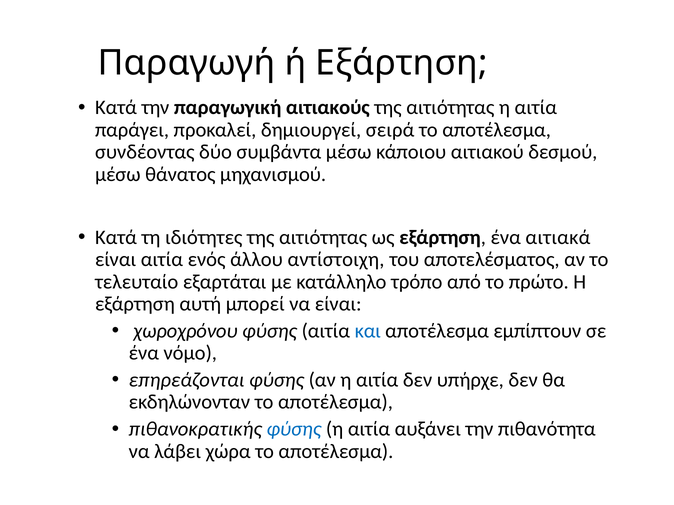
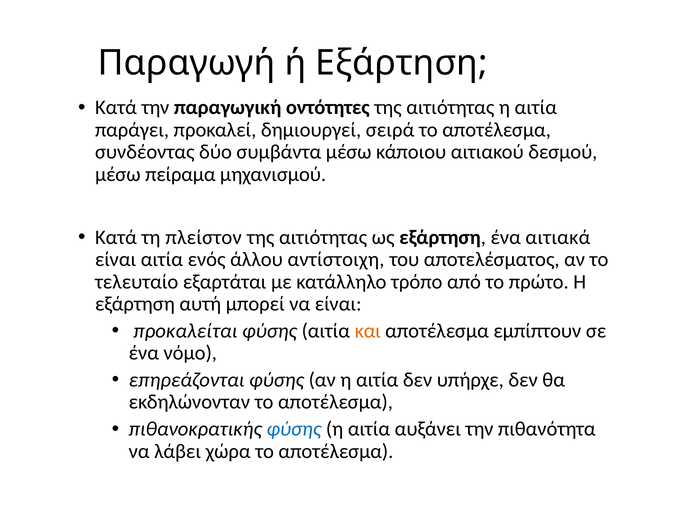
αιτιακούς: αιτιακούς -> οντότητες
θάνατος: θάνατος -> πείραμα
ιδιότητες: ιδιότητες -> πλείστον
χωροχρόνου: χωροχρόνου -> προκαλείται
και colour: blue -> orange
